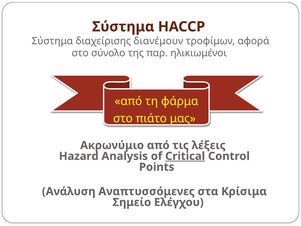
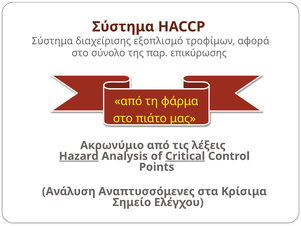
διανέμουν: διανέμουν -> εξοπλισμό
ηλικιωμένοι: ηλικιωμένοι -> επικύρωσης
Hazard underline: none -> present
